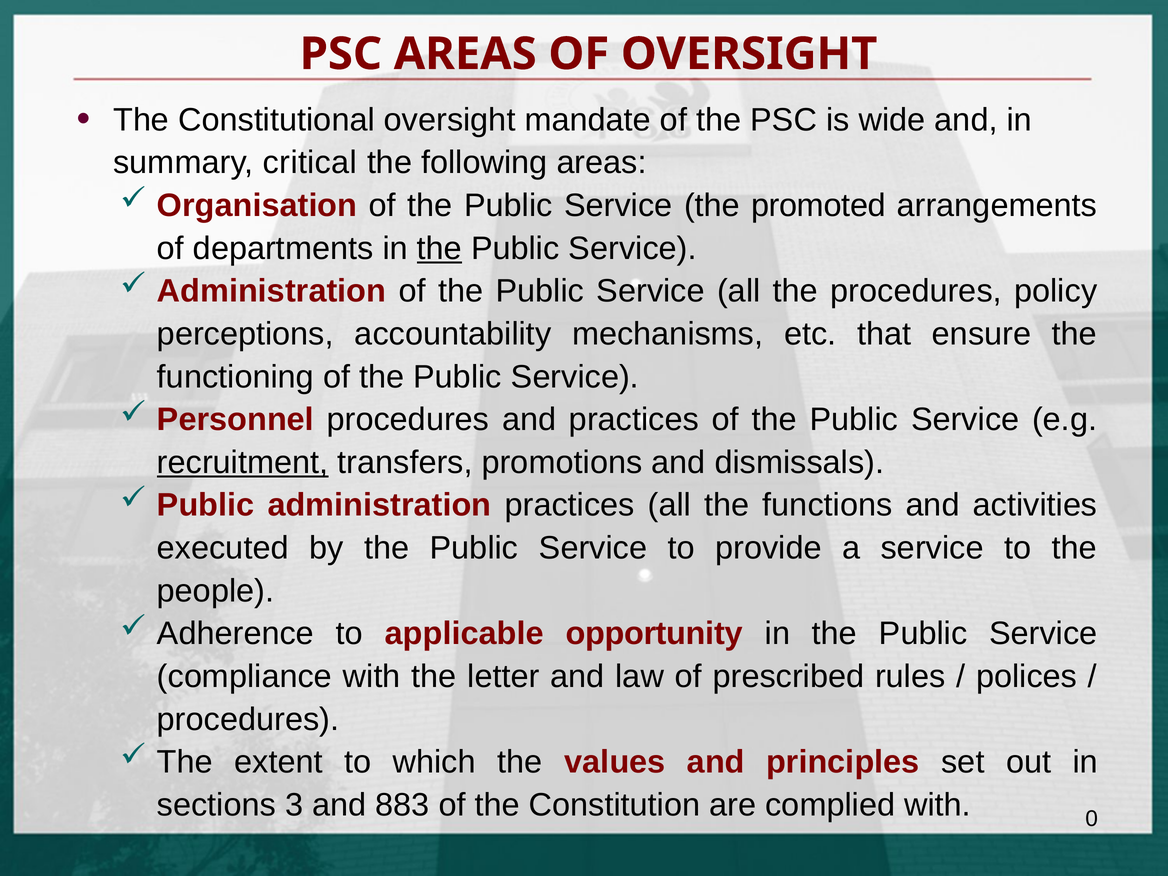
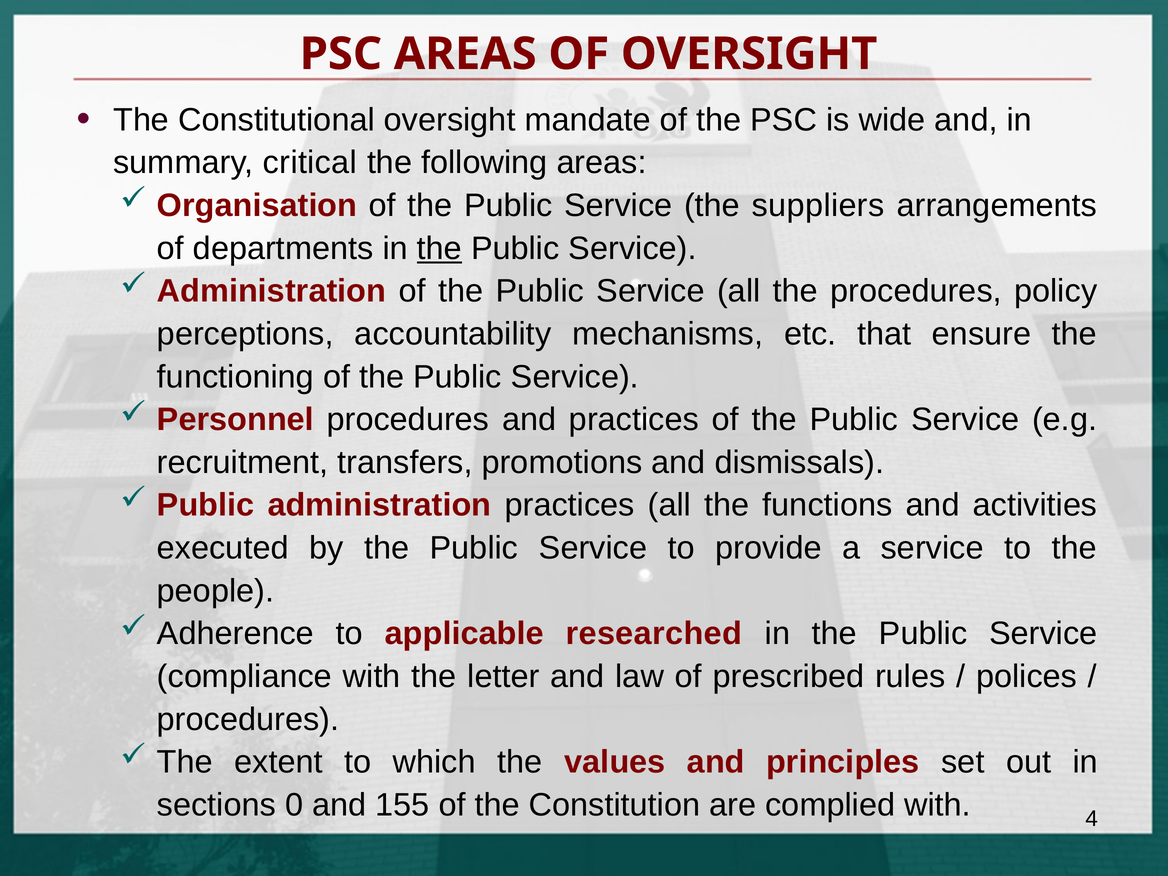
promoted: promoted -> suppliers
recruitment underline: present -> none
opportunity: opportunity -> researched
3: 3 -> 0
883: 883 -> 155
0: 0 -> 4
